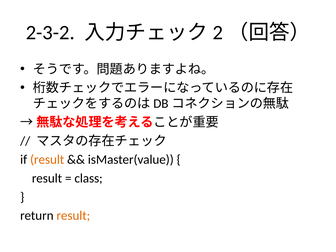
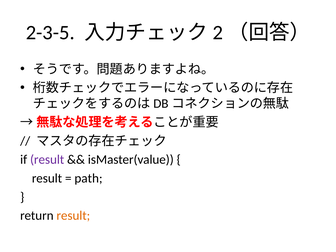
2-3-2: 2-3-2 -> 2-3-5
result at (47, 160) colour: orange -> purple
class: class -> path
